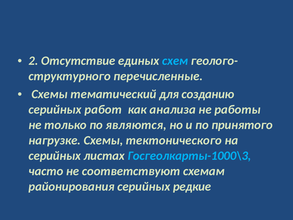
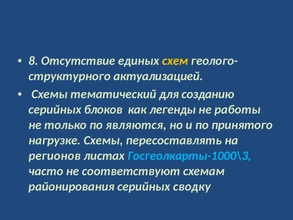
2: 2 -> 8
схем colour: light blue -> yellow
перечисленные: перечисленные -> актуализацией
работ: работ -> блоков
анализа: анализа -> легенды
тектонического: тектонического -> пересоставлять
серийных at (55, 156): серийных -> регионов
редкие: редкие -> сводку
